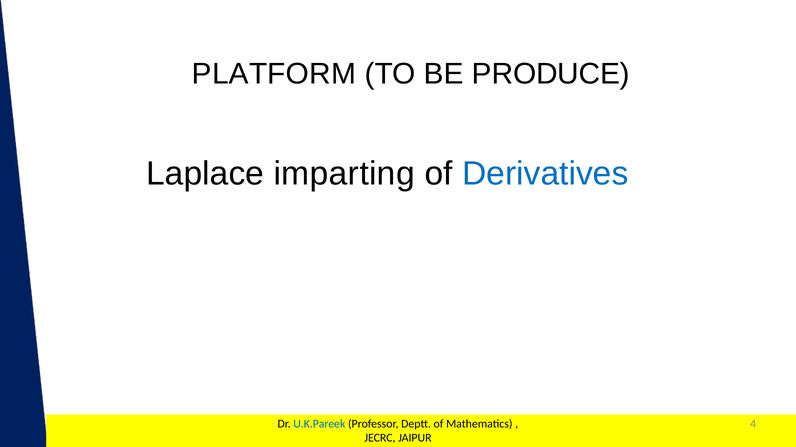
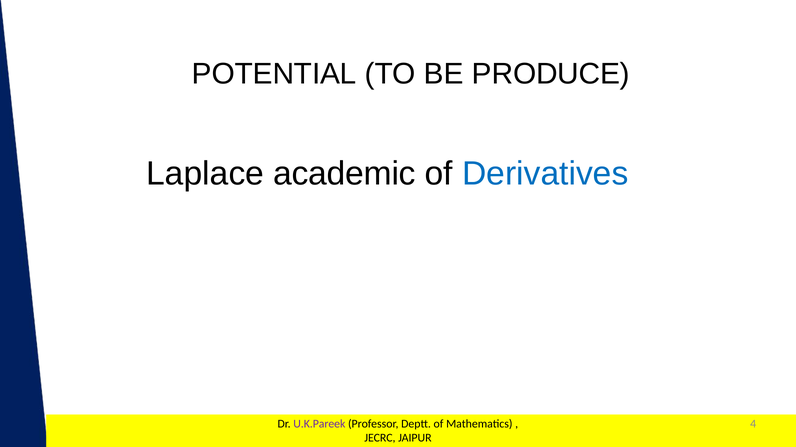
PLATFORM: PLATFORM -> POTENTIAL
imparting: imparting -> academic
U.K.Pareek colour: blue -> purple
